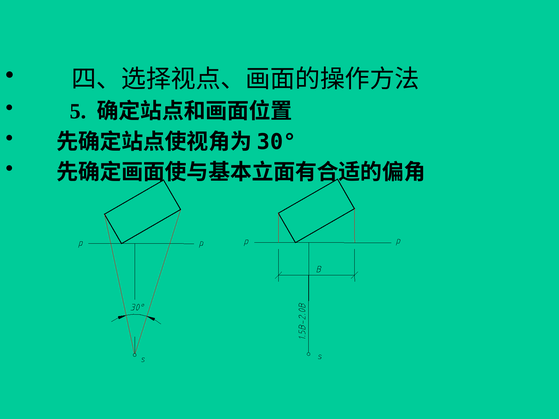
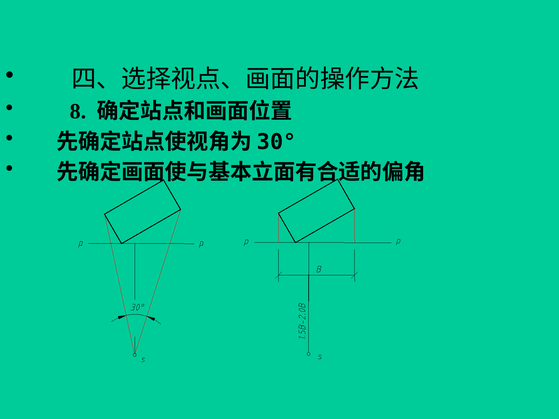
5: 5 -> 8
